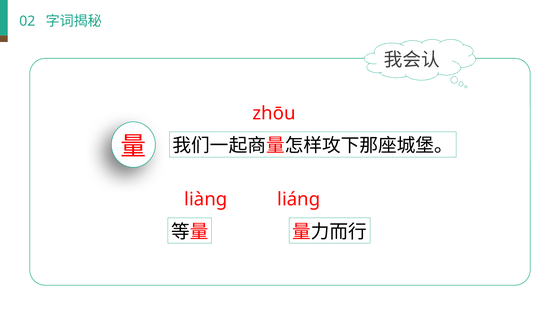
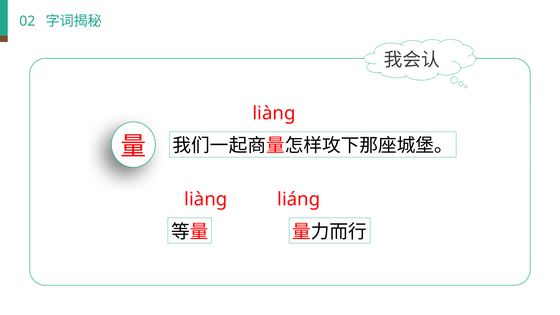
zhōu at (274, 113): zhōu -> liànɡ
